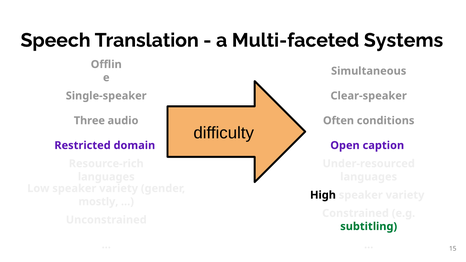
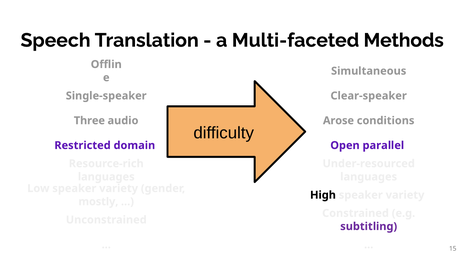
Systems: Systems -> Methods
Often: Often -> Arose
caption: caption -> parallel
subtitling colour: green -> purple
